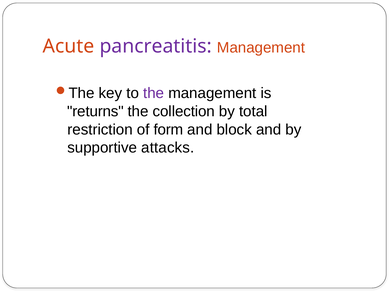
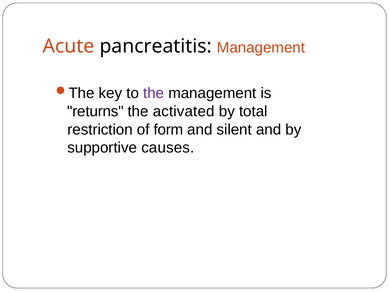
pancreatitis colour: purple -> black
collection: collection -> activated
block: block -> silent
attacks: attacks -> causes
